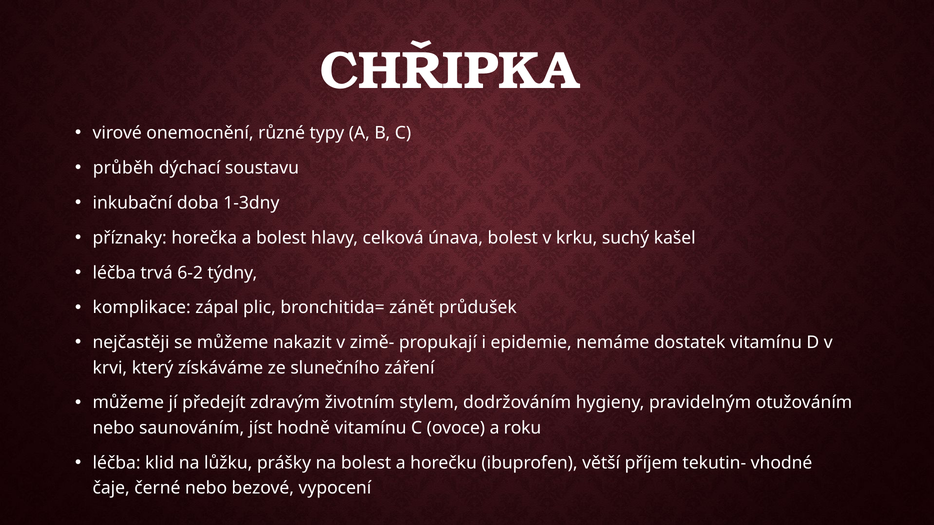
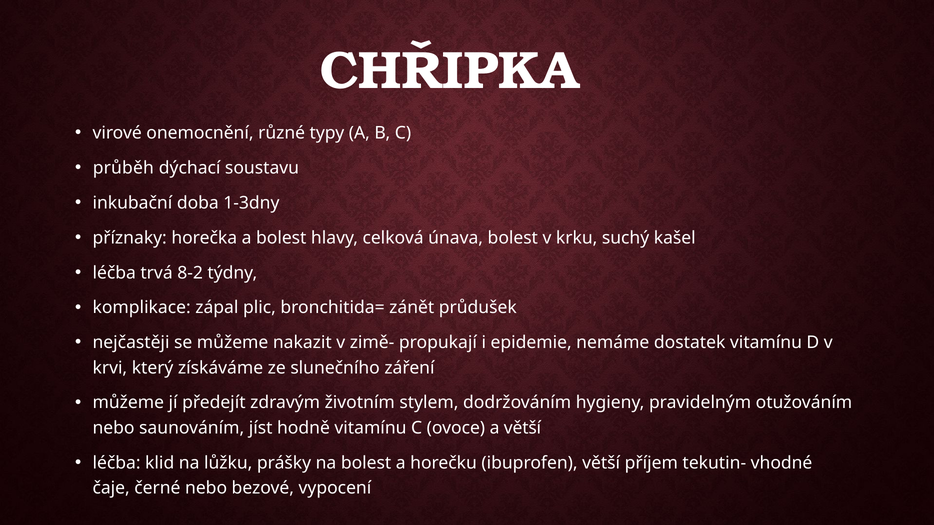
6-2: 6-2 -> 8-2
a roku: roku -> větší
